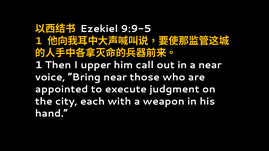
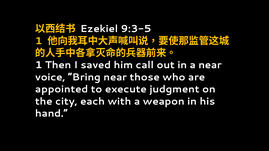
9:9-5: 9:9-5 -> 9:3-5
upper: upper -> saved
